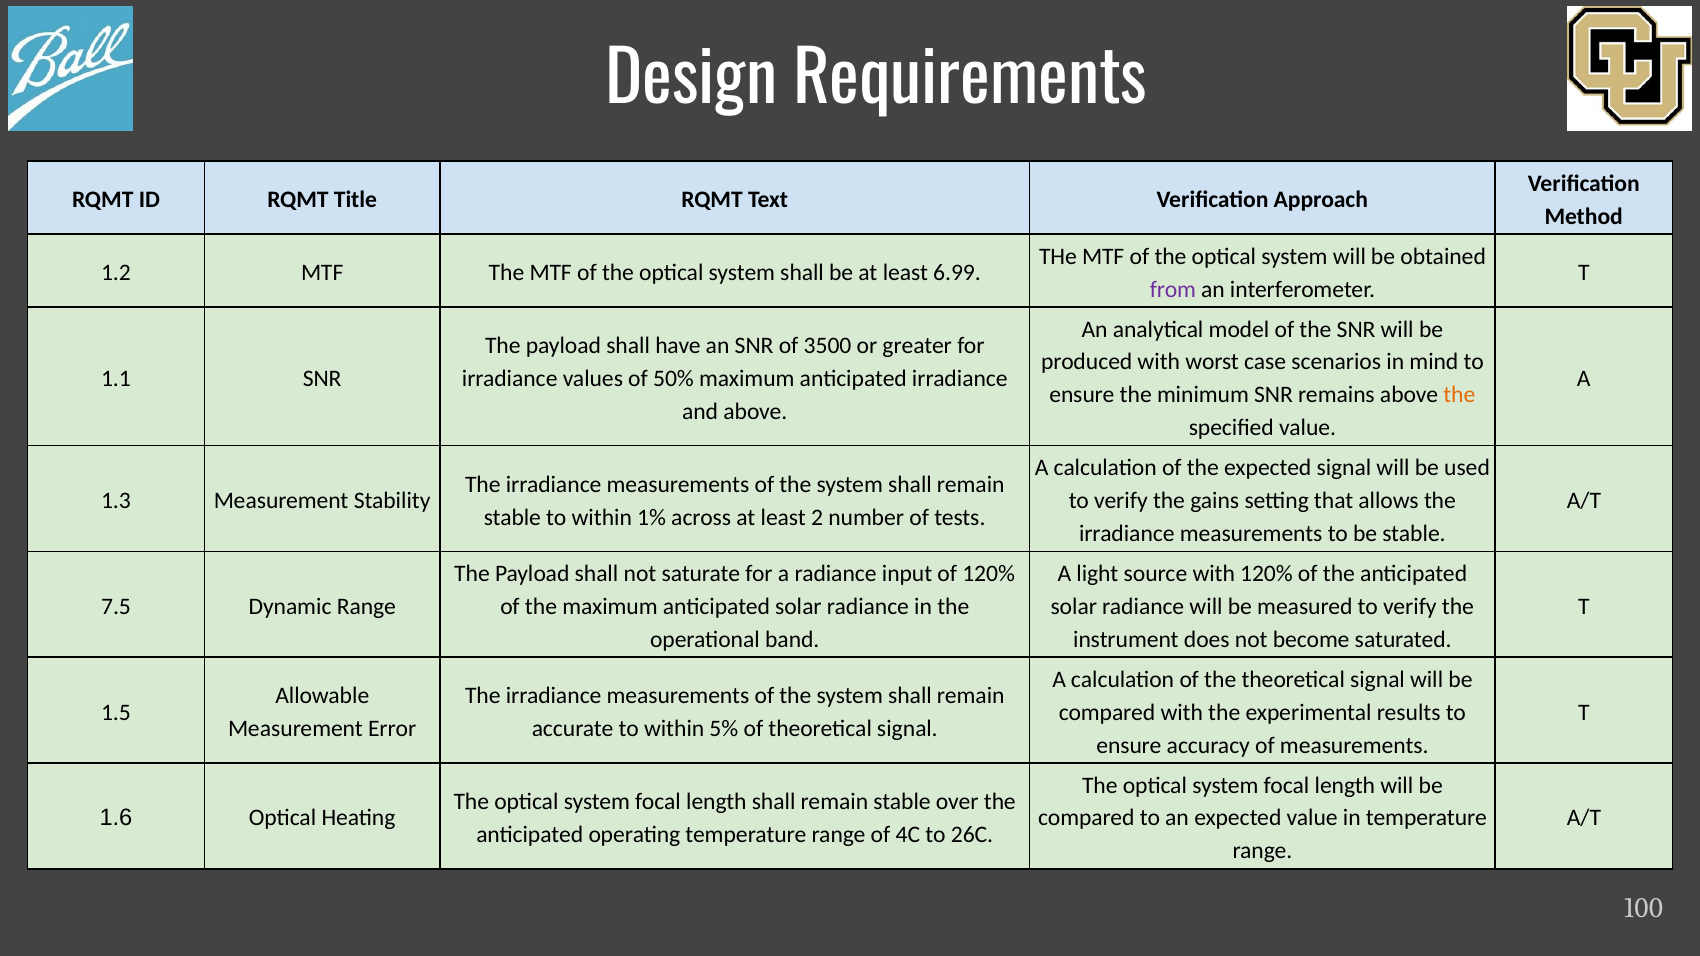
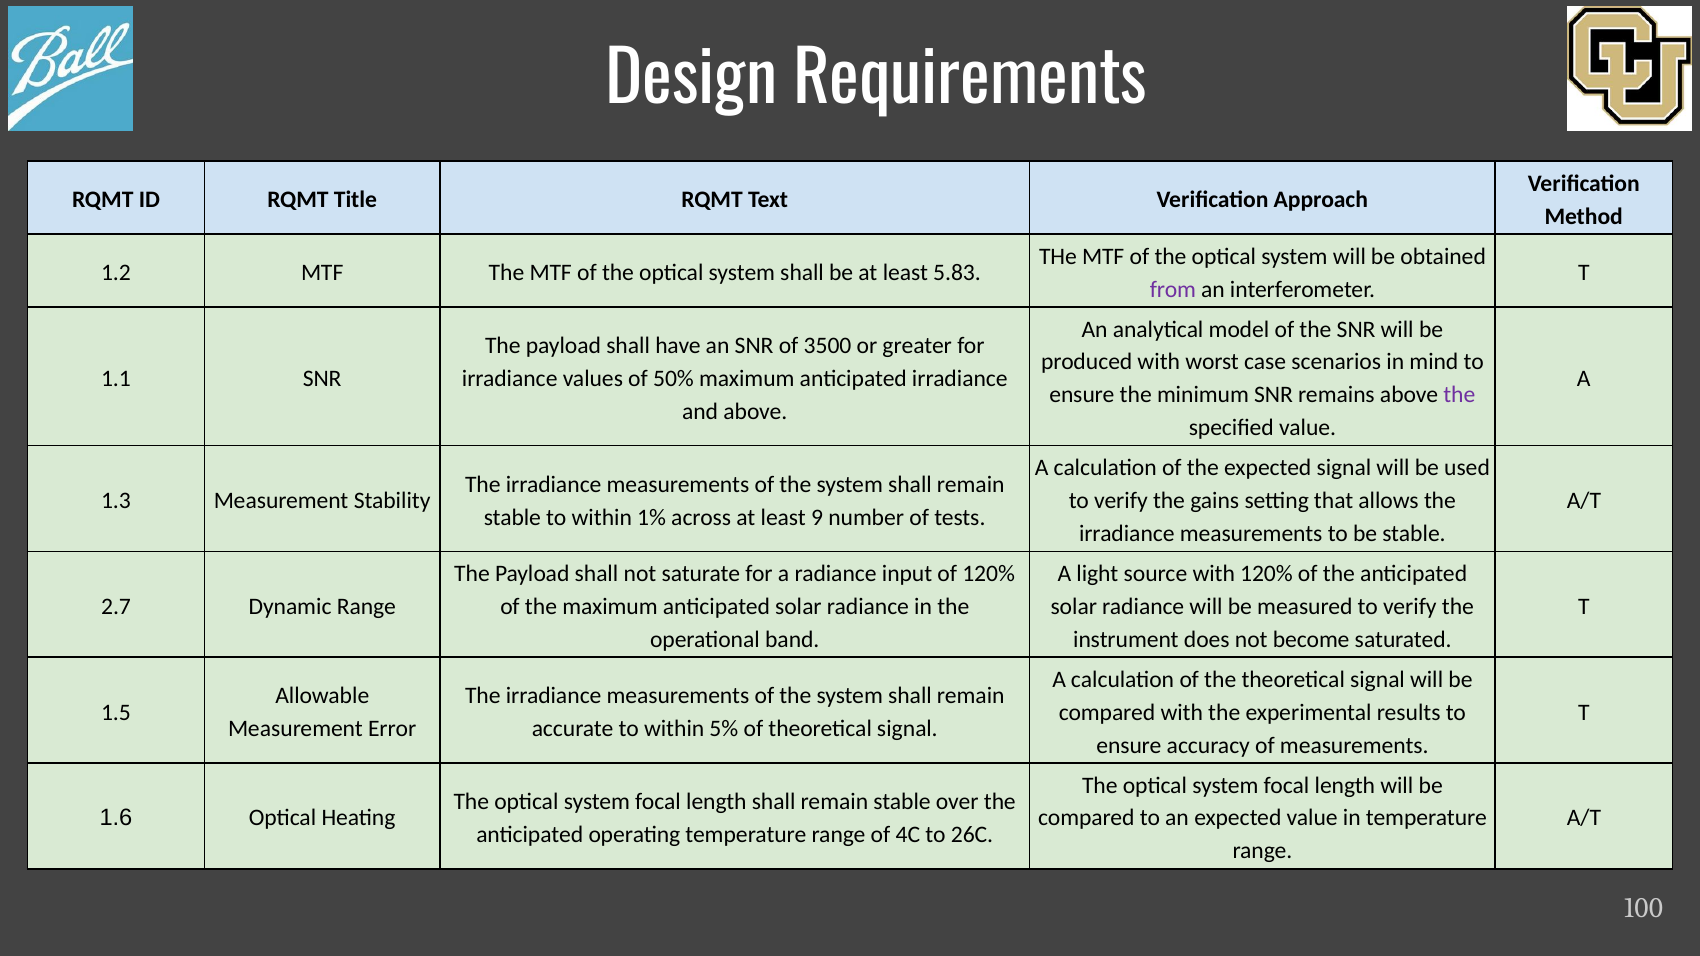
6.99: 6.99 -> 5.83
the at (1459, 395) colour: orange -> purple
2: 2 -> 9
7.5: 7.5 -> 2.7
